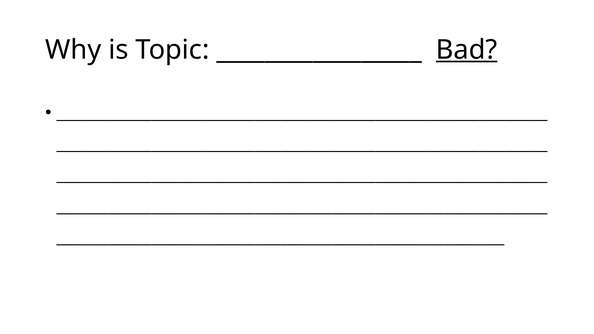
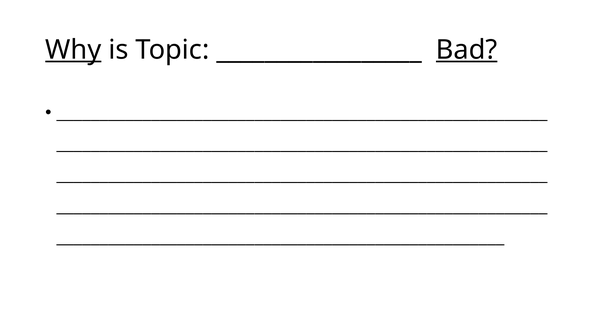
Why underline: none -> present
